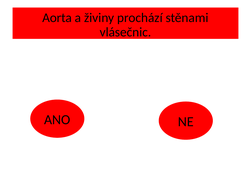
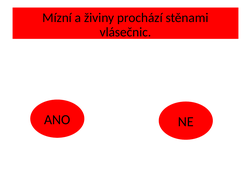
Aorta: Aorta -> Mízní
